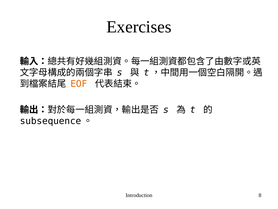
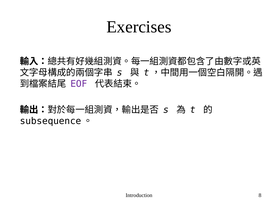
EOF colour: orange -> purple
